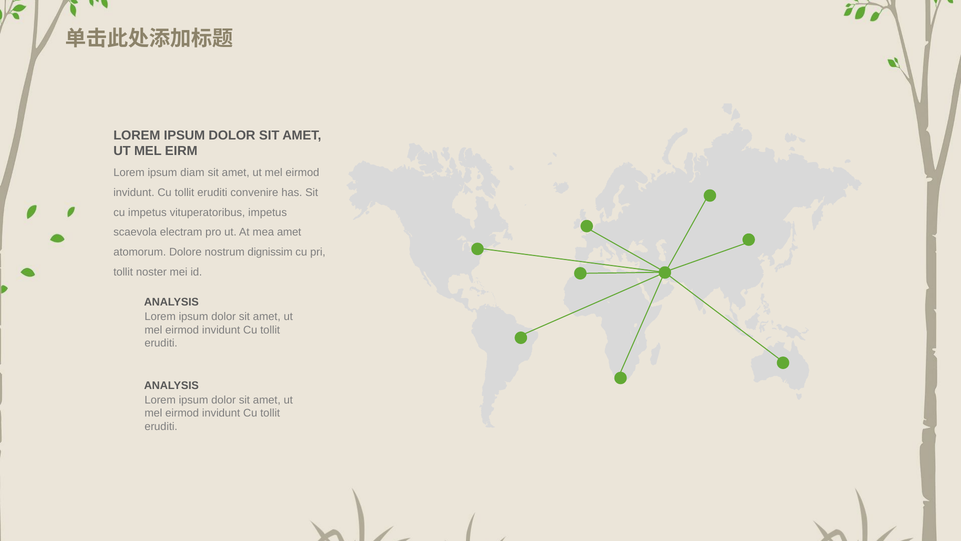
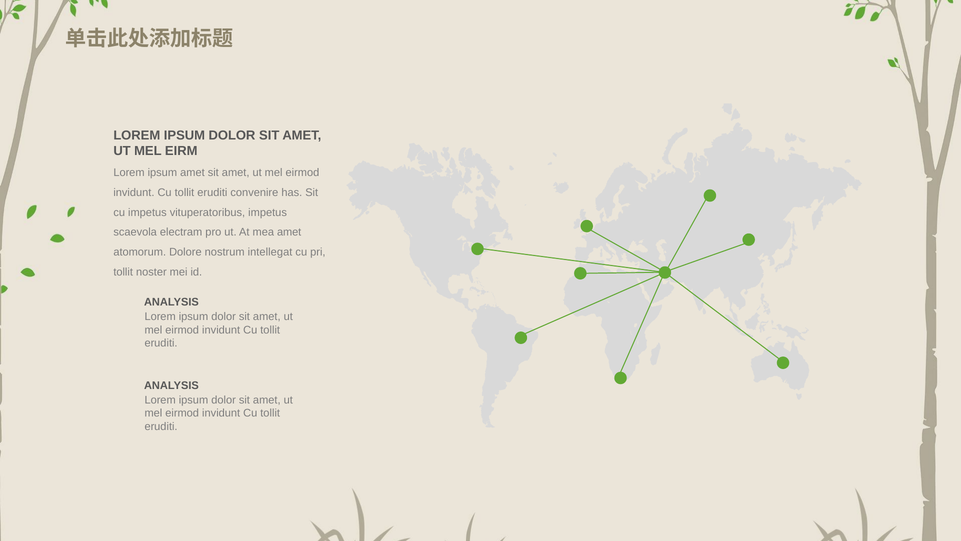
ipsum diam: diam -> amet
dignissim: dignissim -> intellegat
